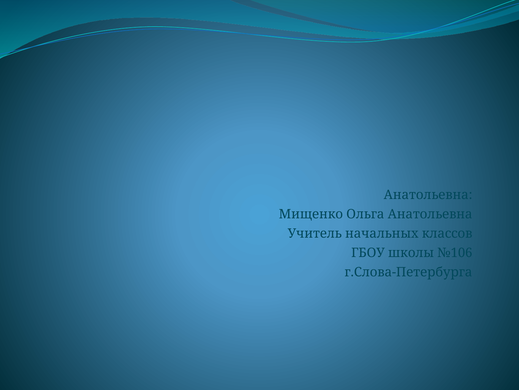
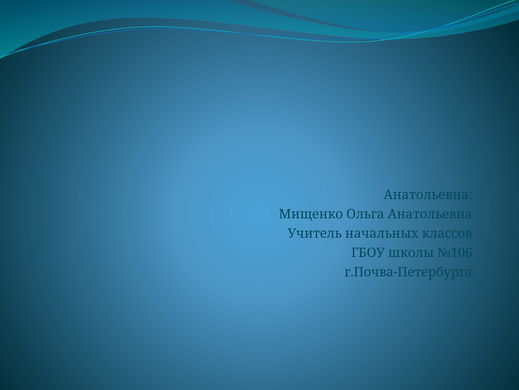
г.Слова-Петербурга: г.Слова-Петербурга -> г.Почва-Петербурга
